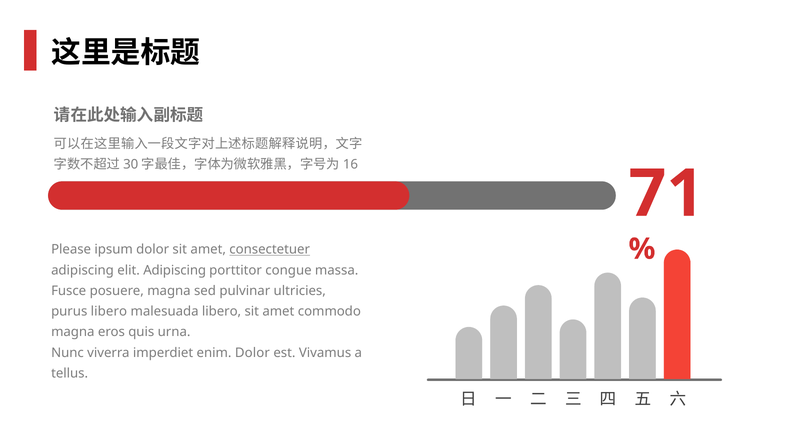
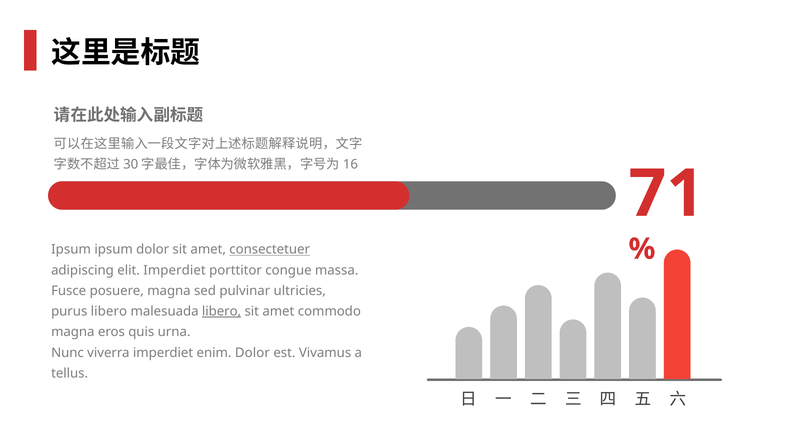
Please at (71, 250): Please -> Ipsum
elit Adipiscing: Adipiscing -> Imperdiet
libero at (222, 312) underline: none -> present
